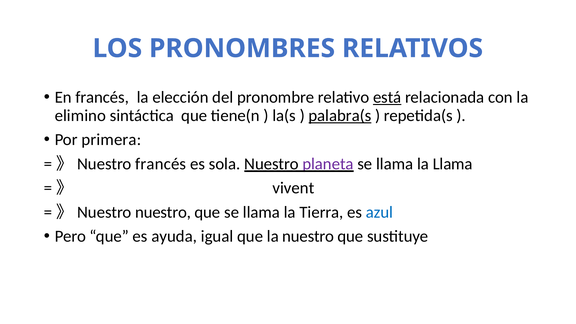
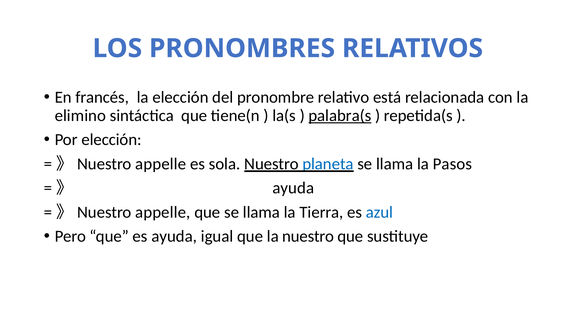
está underline: present -> none
Por primera: primera -> elección
francés at (161, 164): francés -> appelle
planeta colour: purple -> blue
la Llama: Llama -> Pasos
vivent at (293, 188): vivent -> ayuda
nuestro at (163, 212): nuestro -> appelle
